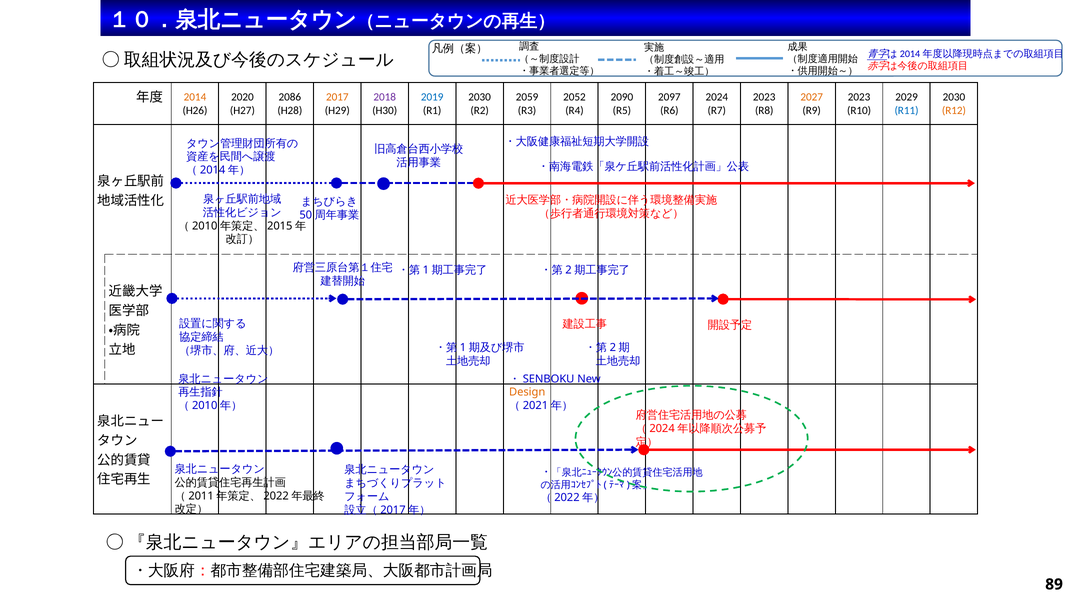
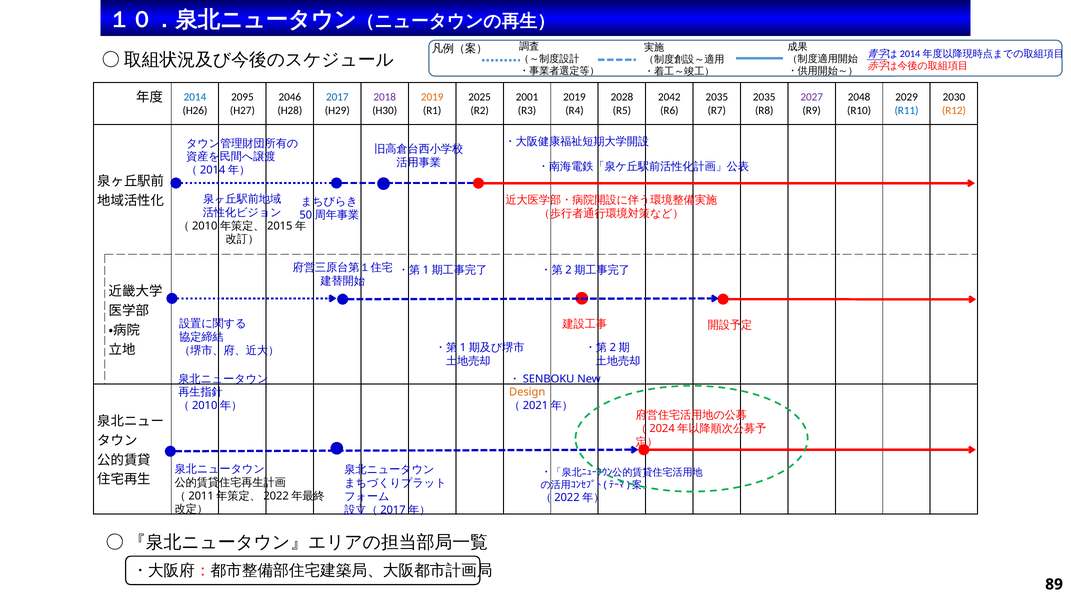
2014 colour: orange -> blue
2020: 2020 -> 2095
2086: 2086 -> 2046
2017 colour: orange -> blue
2019 at (432, 97) colour: blue -> orange
2030 at (480, 97): 2030 -> 2025
2059: 2059 -> 2001
2052 at (574, 97): 2052 -> 2019
2090: 2090 -> 2028
2097: 2097 -> 2042
2024 at (717, 97): 2024 -> 2035
2023 at (764, 97): 2023 -> 2035
2027 colour: orange -> purple
2023 at (859, 97): 2023 -> 2048
